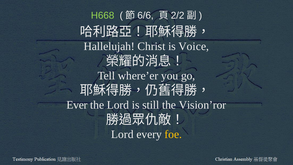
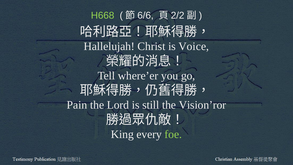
Ever: Ever -> Pain
Lord at (122, 134): Lord -> King
foe colour: yellow -> light green
